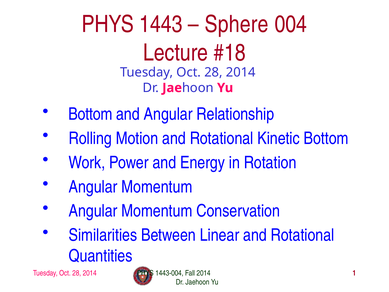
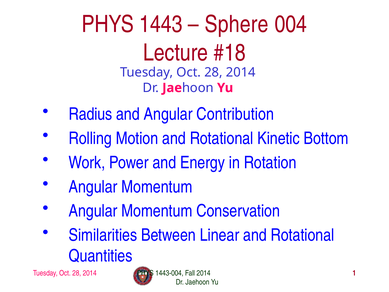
Bottom at (90, 114): Bottom -> Radius
Relationship: Relationship -> Contribution
